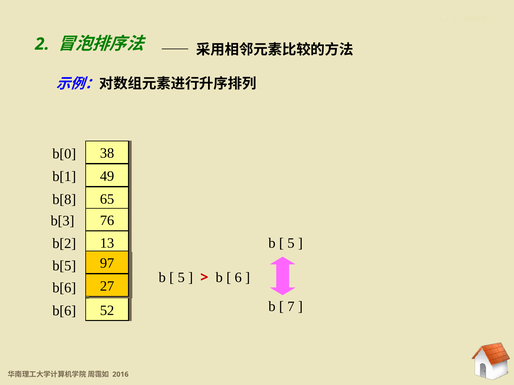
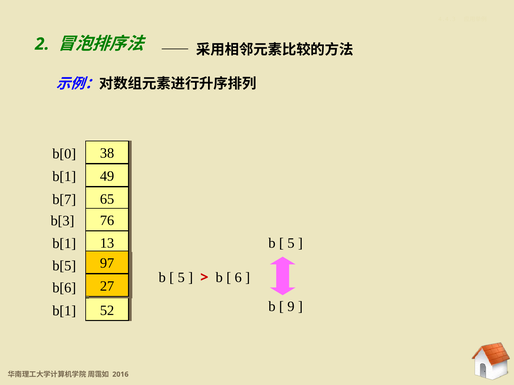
b[8: b[8 -> b[7
b[2 at (64, 244): b[2 -> b[1
7: 7 -> 9
b[6 at (64, 311): b[6 -> b[1
